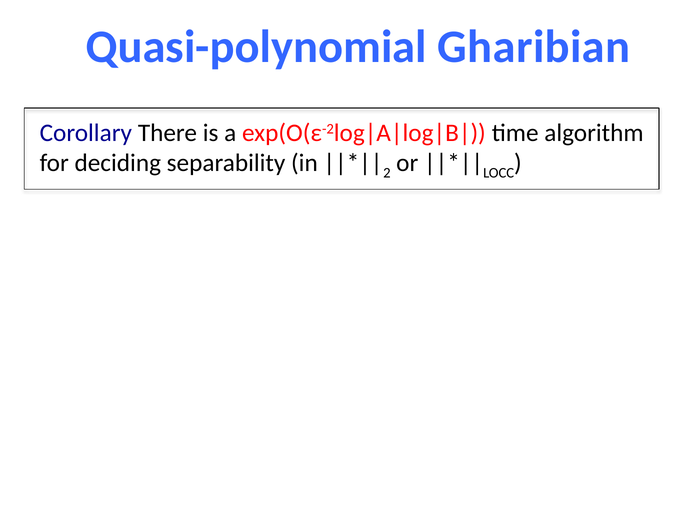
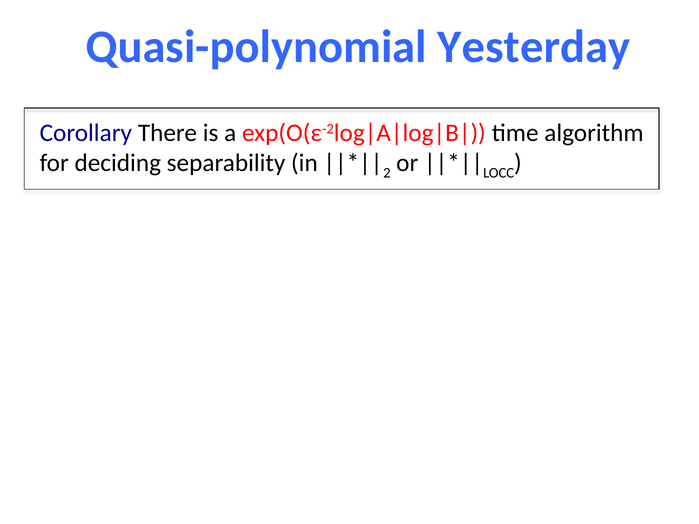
Gharibian: Gharibian -> Yesterday
